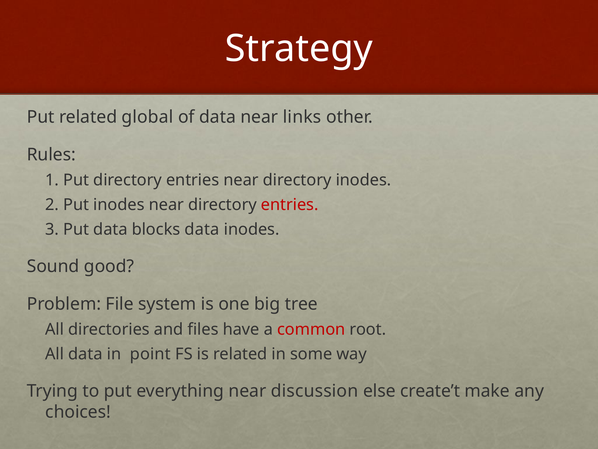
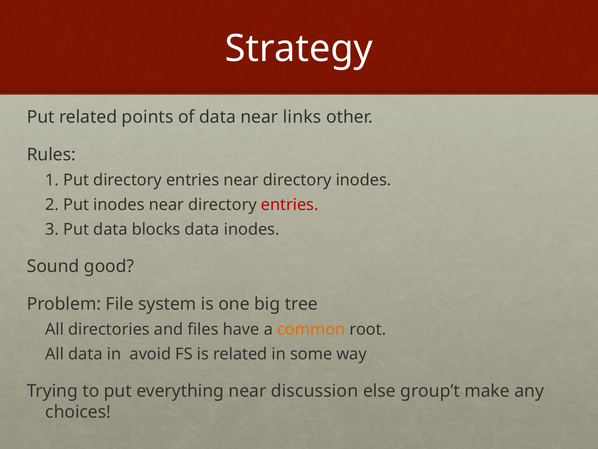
global: global -> points
common colour: red -> orange
point: point -> avoid
create’t: create’t -> group’t
